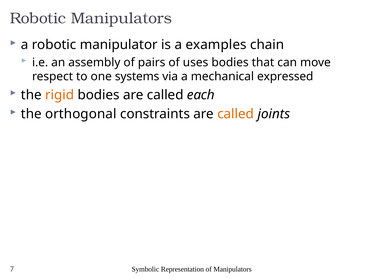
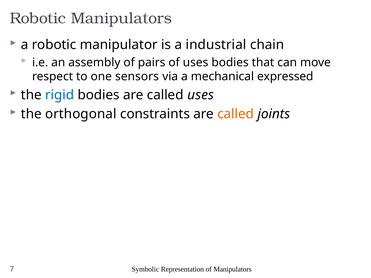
examples: examples -> industrial
systems: systems -> sensors
rigid colour: orange -> blue
called each: each -> uses
